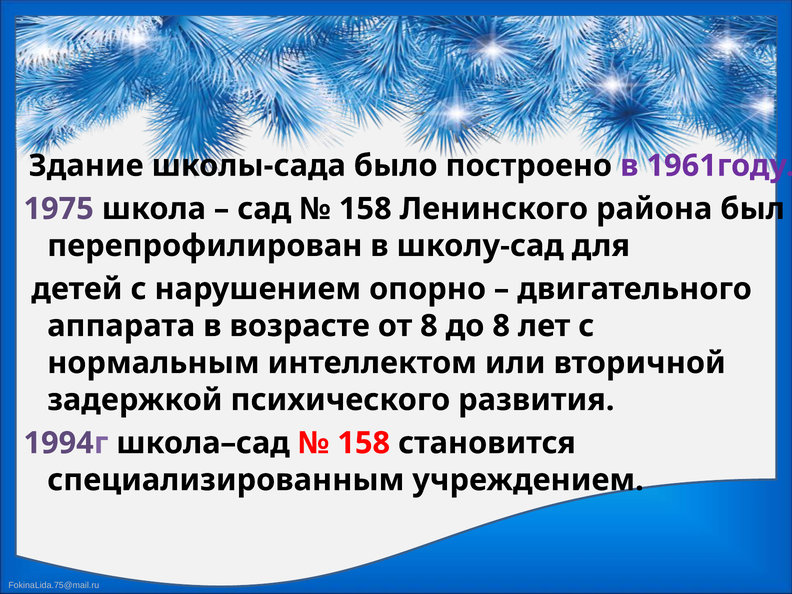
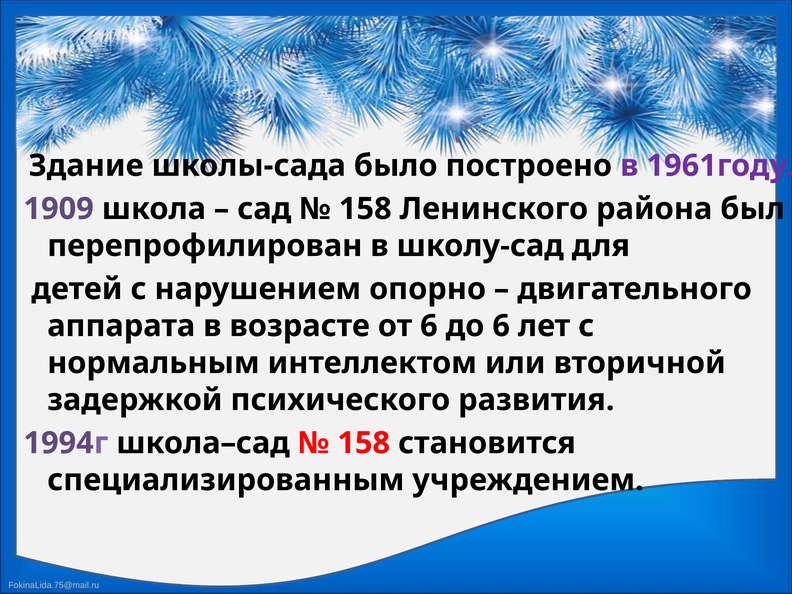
1975: 1975 -> 1909
от 8: 8 -> 6
до 8: 8 -> 6
